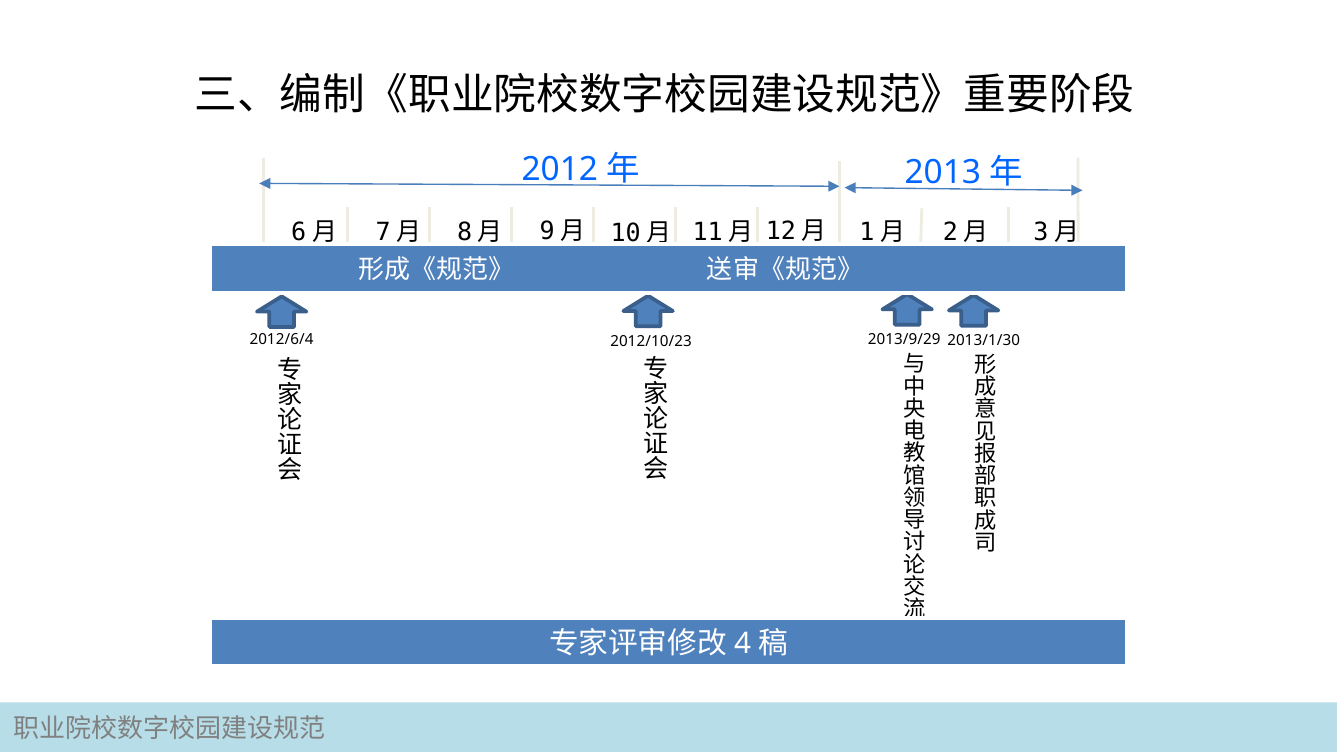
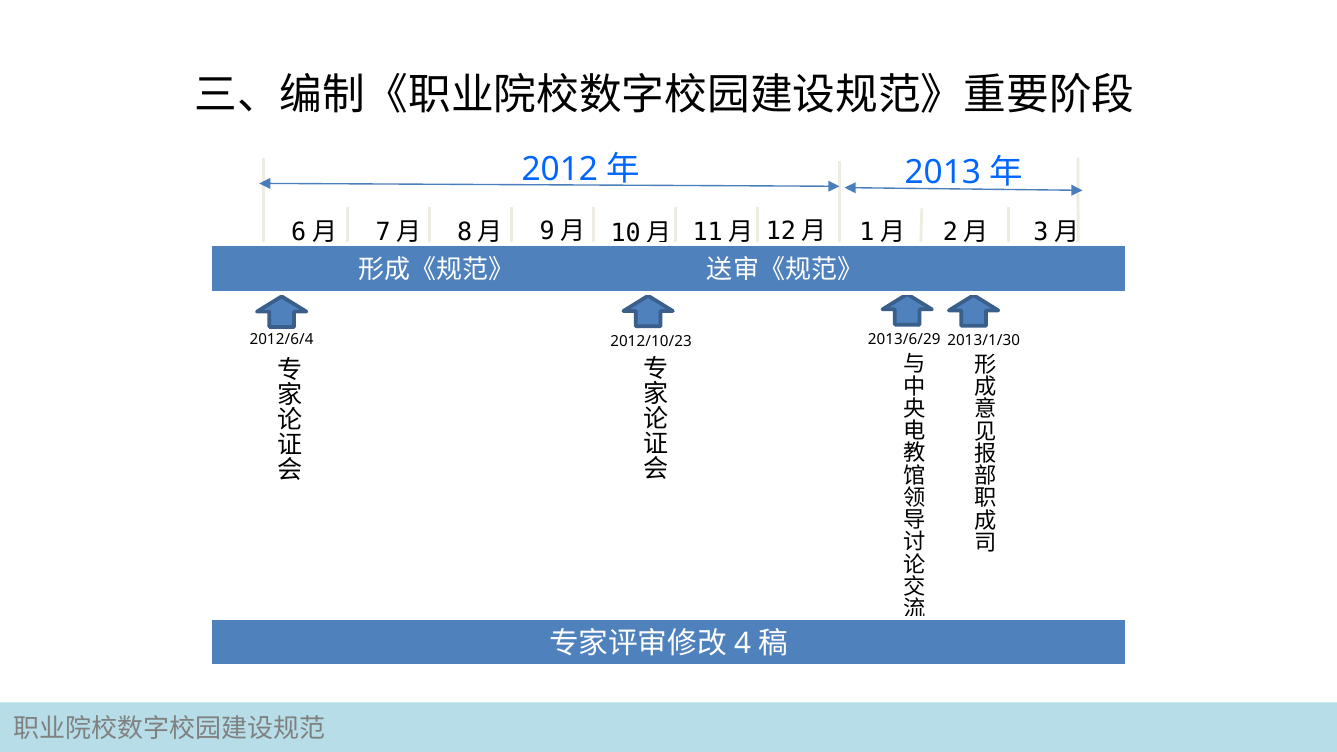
2013/9/29: 2013/9/29 -> 2013/6/29
